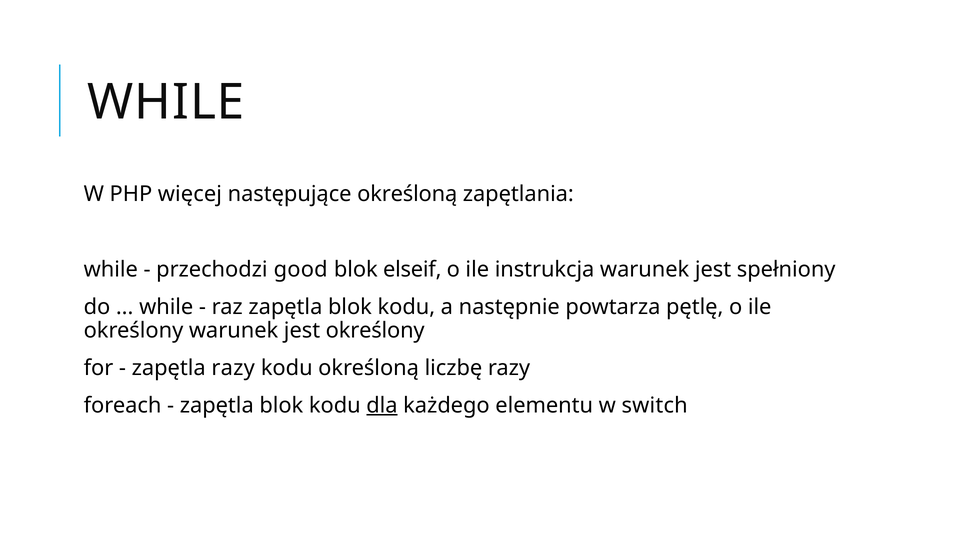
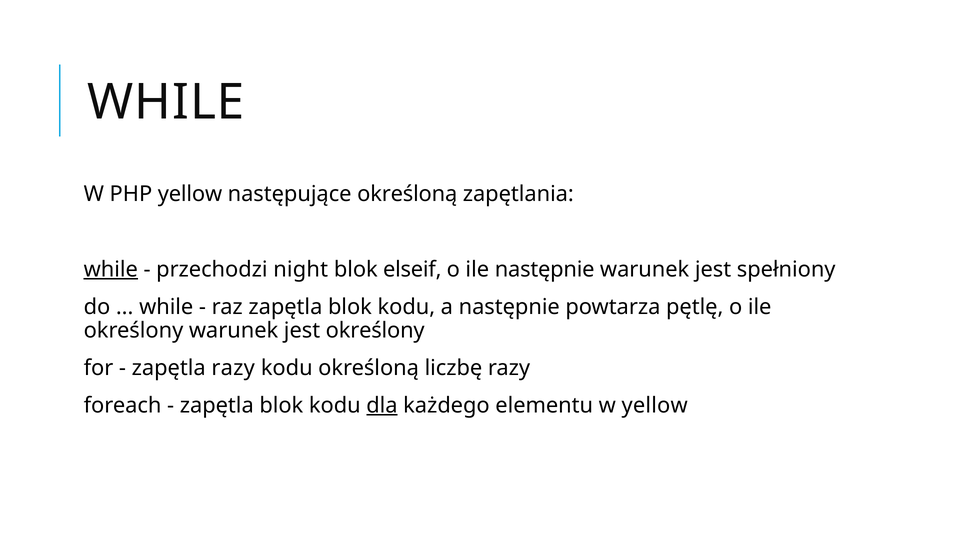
PHP więcej: więcej -> yellow
while at (111, 269) underline: none -> present
good: good -> night
ile instrukcja: instrukcja -> następnie
w switch: switch -> yellow
